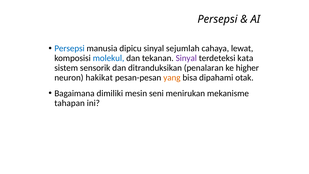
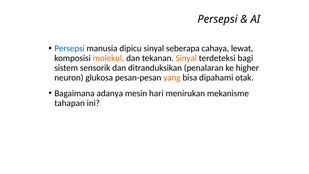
sejumlah: sejumlah -> seberapa
molekul colour: blue -> orange
Sinyal at (186, 58) colour: purple -> orange
kata: kata -> bagi
hakikat: hakikat -> glukosa
dimiliki: dimiliki -> adanya
seni: seni -> hari
